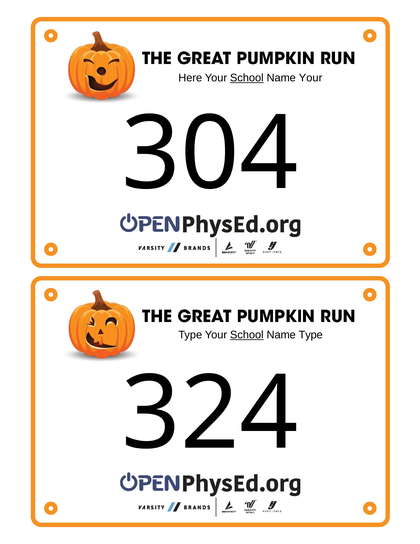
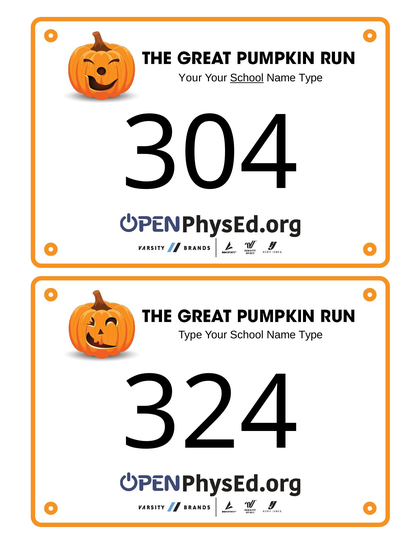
Here at (190, 78): Here -> Your
Your at (311, 78): Your -> Type
School at (247, 335) underline: present -> none
